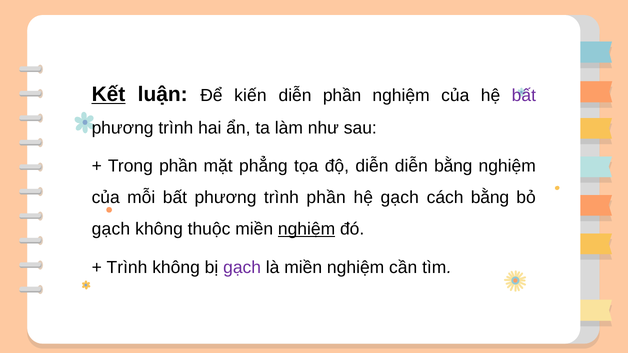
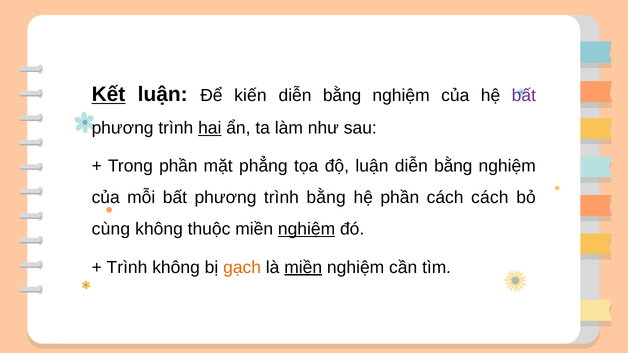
phần at (342, 96): phần -> bằng
hai underline: none -> present
độ diễn: diễn -> luận
trình phần: phần -> bằng
hệ gạch: gạch -> phần
cách bằng: bằng -> cách
gạch at (111, 229): gạch -> cùng
gạch at (242, 267) colour: purple -> orange
miền at (303, 267) underline: none -> present
